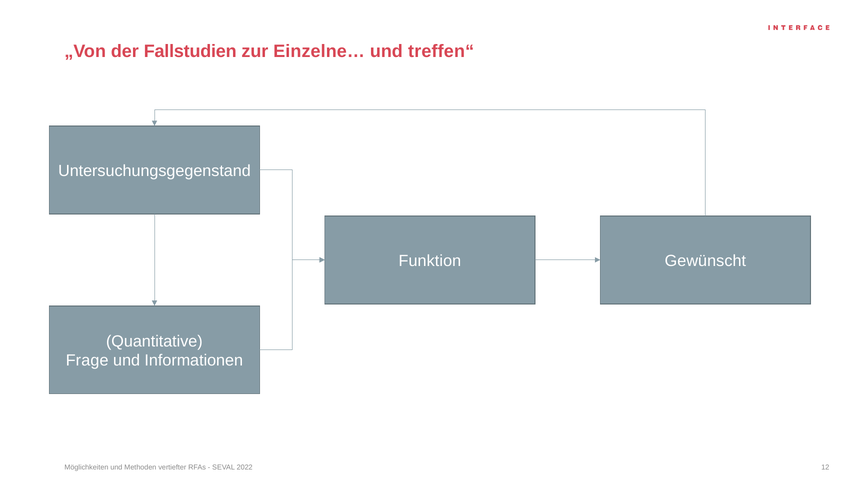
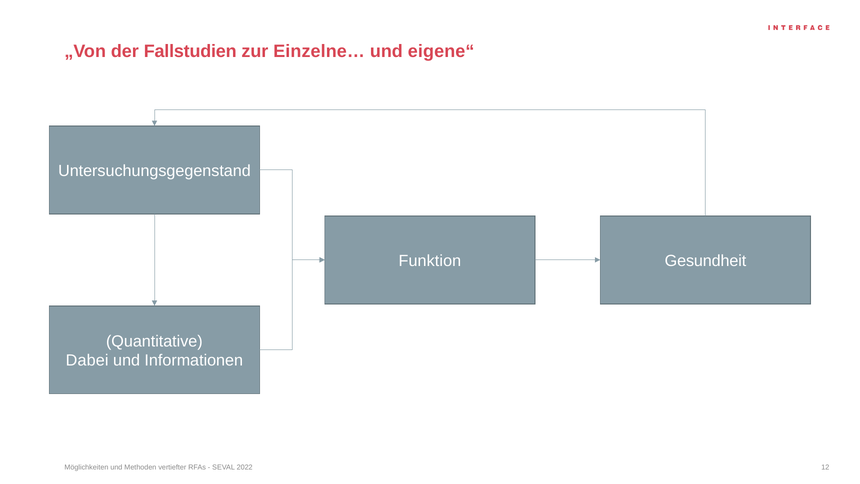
treffen“: treffen“ -> eigene“
Gewünscht: Gewünscht -> Gesundheit
Frage: Frage -> Dabei
